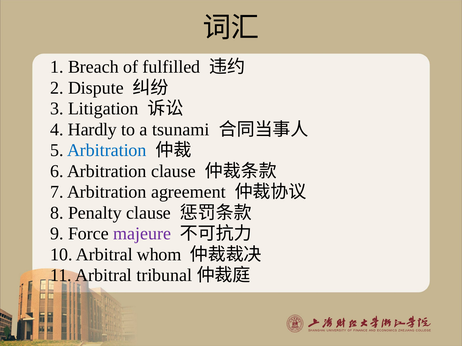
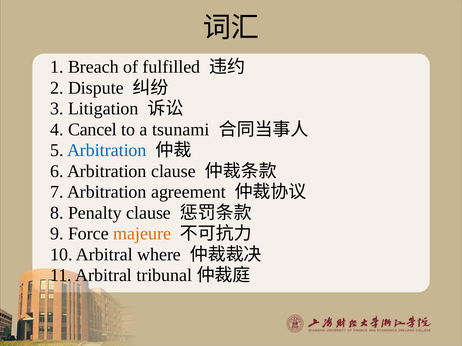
Hardly: Hardly -> Cancel
majeure colour: purple -> orange
whom: whom -> where
